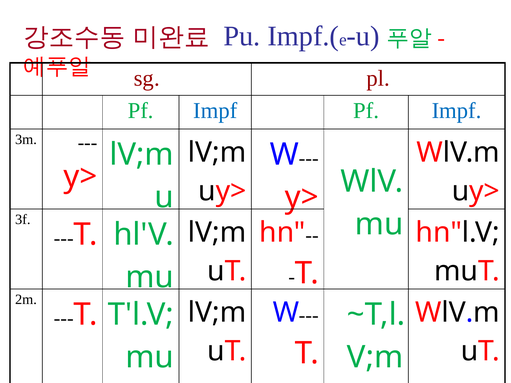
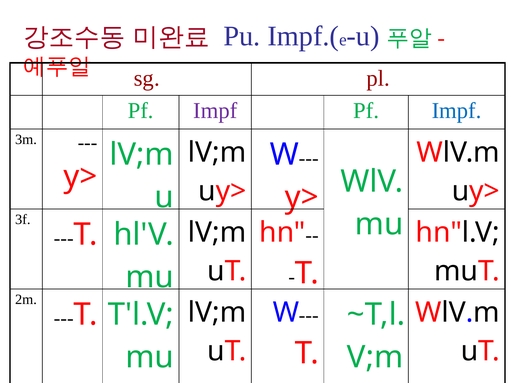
Impf at (215, 111) colour: blue -> purple
